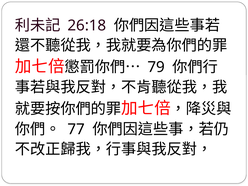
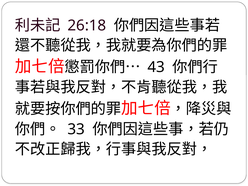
79: 79 -> 43
77: 77 -> 33
